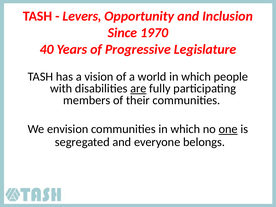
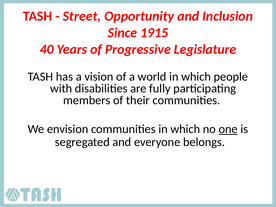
Levers: Levers -> Street
1970: 1970 -> 1915
are underline: present -> none
